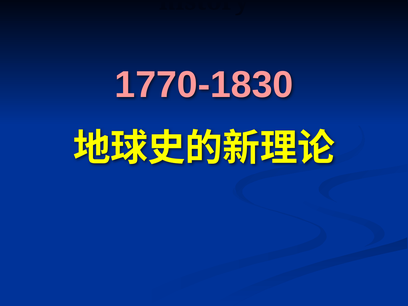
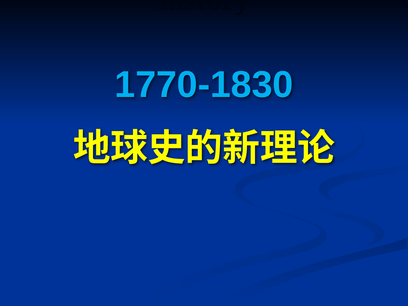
1770-1830 colour: pink -> light blue
